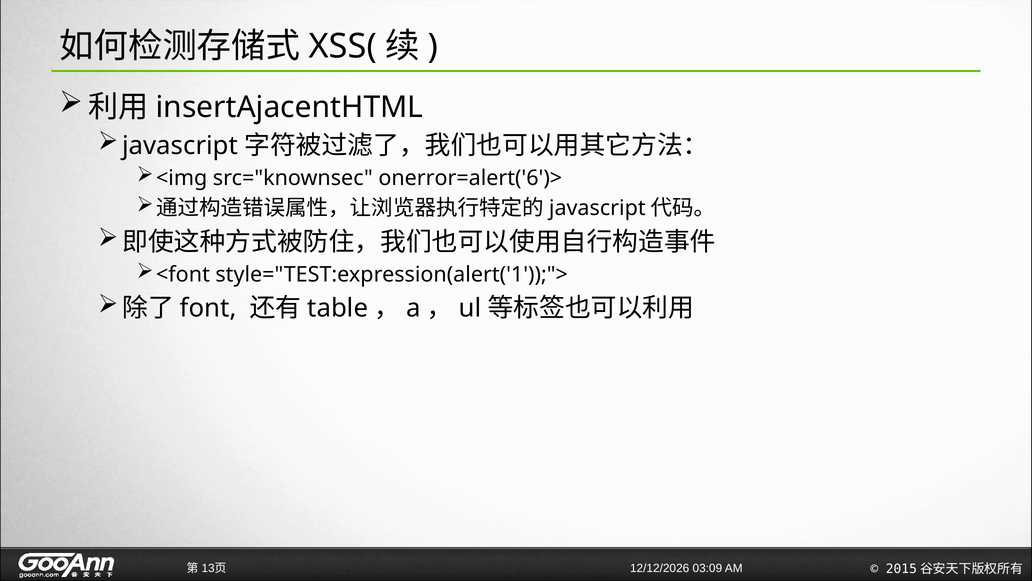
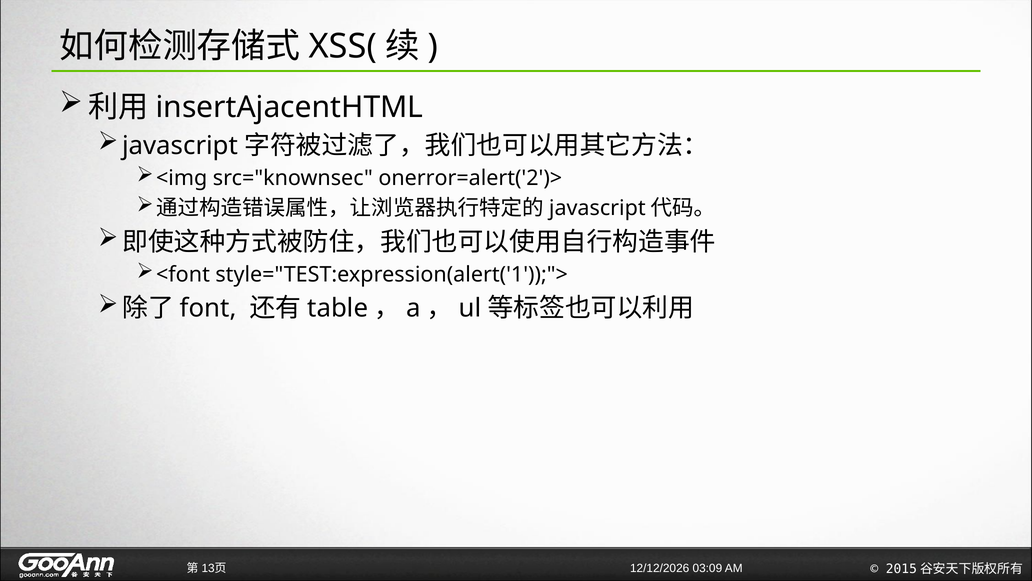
onerror=alert('6')>: onerror=alert('6')> -> onerror=alert('2')>
